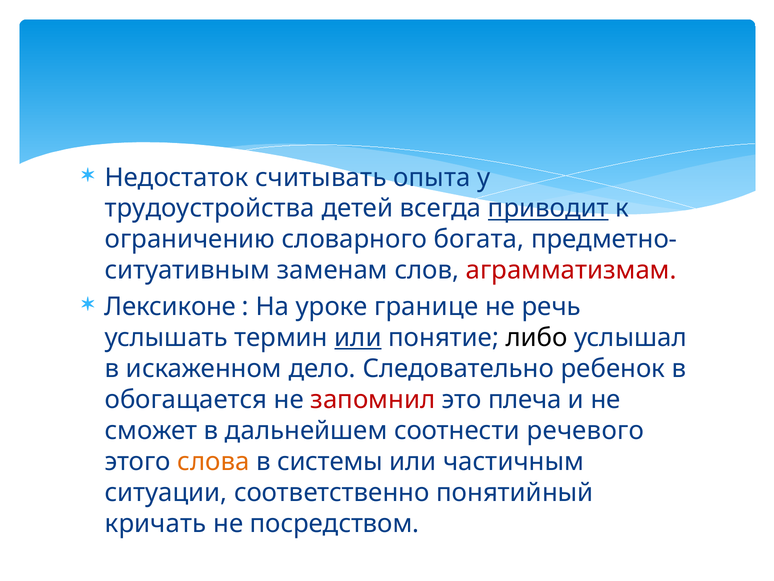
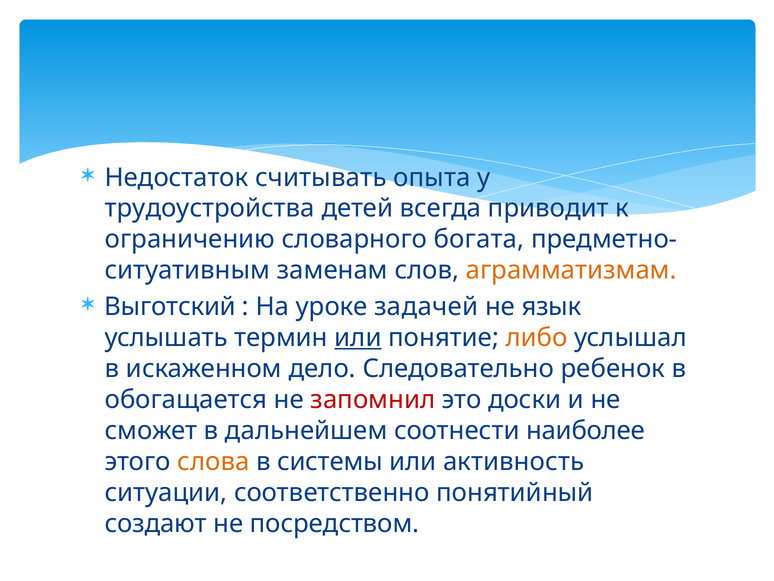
приводит underline: present -> none
аграмматизмам colour: red -> orange
Лексиконе: Лексиконе -> Выготский
границе: границе -> задачей
речь: речь -> язык
либо colour: black -> orange
плеча: плеча -> доски
речевого: речевого -> наиболее
частичным: частичным -> активность
кричать: кричать -> создают
